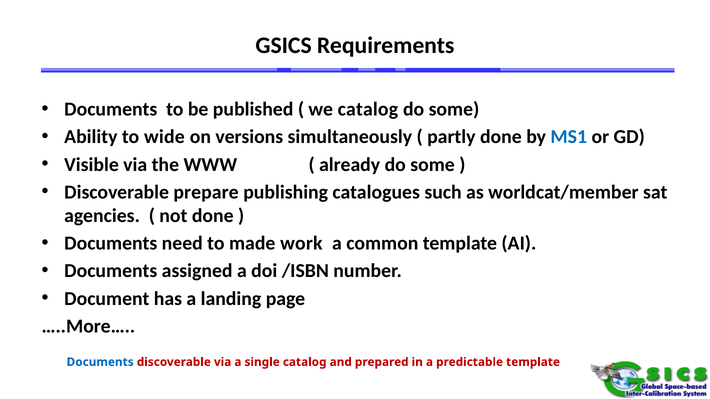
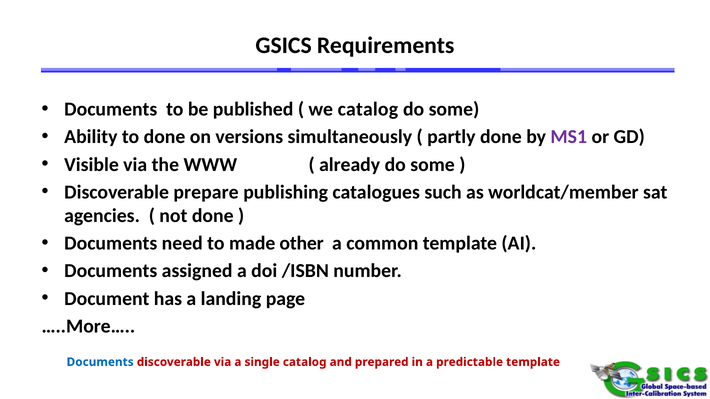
to wide: wide -> done
MS1 colour: blue -> purple
work: work -> other
